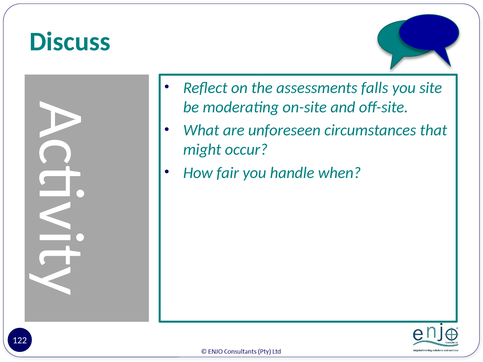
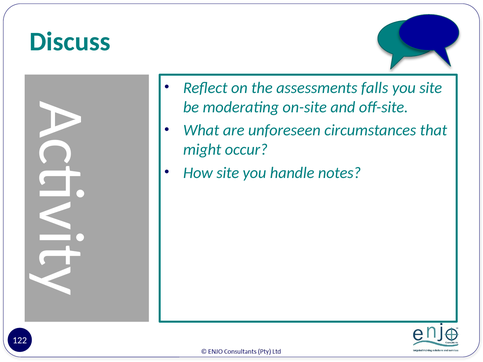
How fair: fair -> site
when: when -> notes
